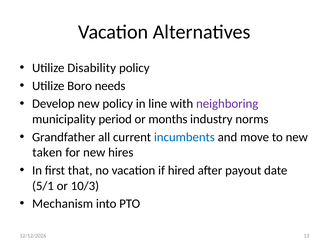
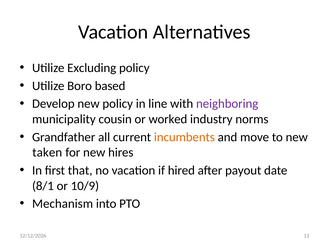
Disability: Disability -> Excluding
needs: needs -> based
period: period -> cousin
months: months -> worked
incumbents colour: blue -> orange
5/1: 5/1 -> 8/1
10/3: 10/3 -> 10/9
